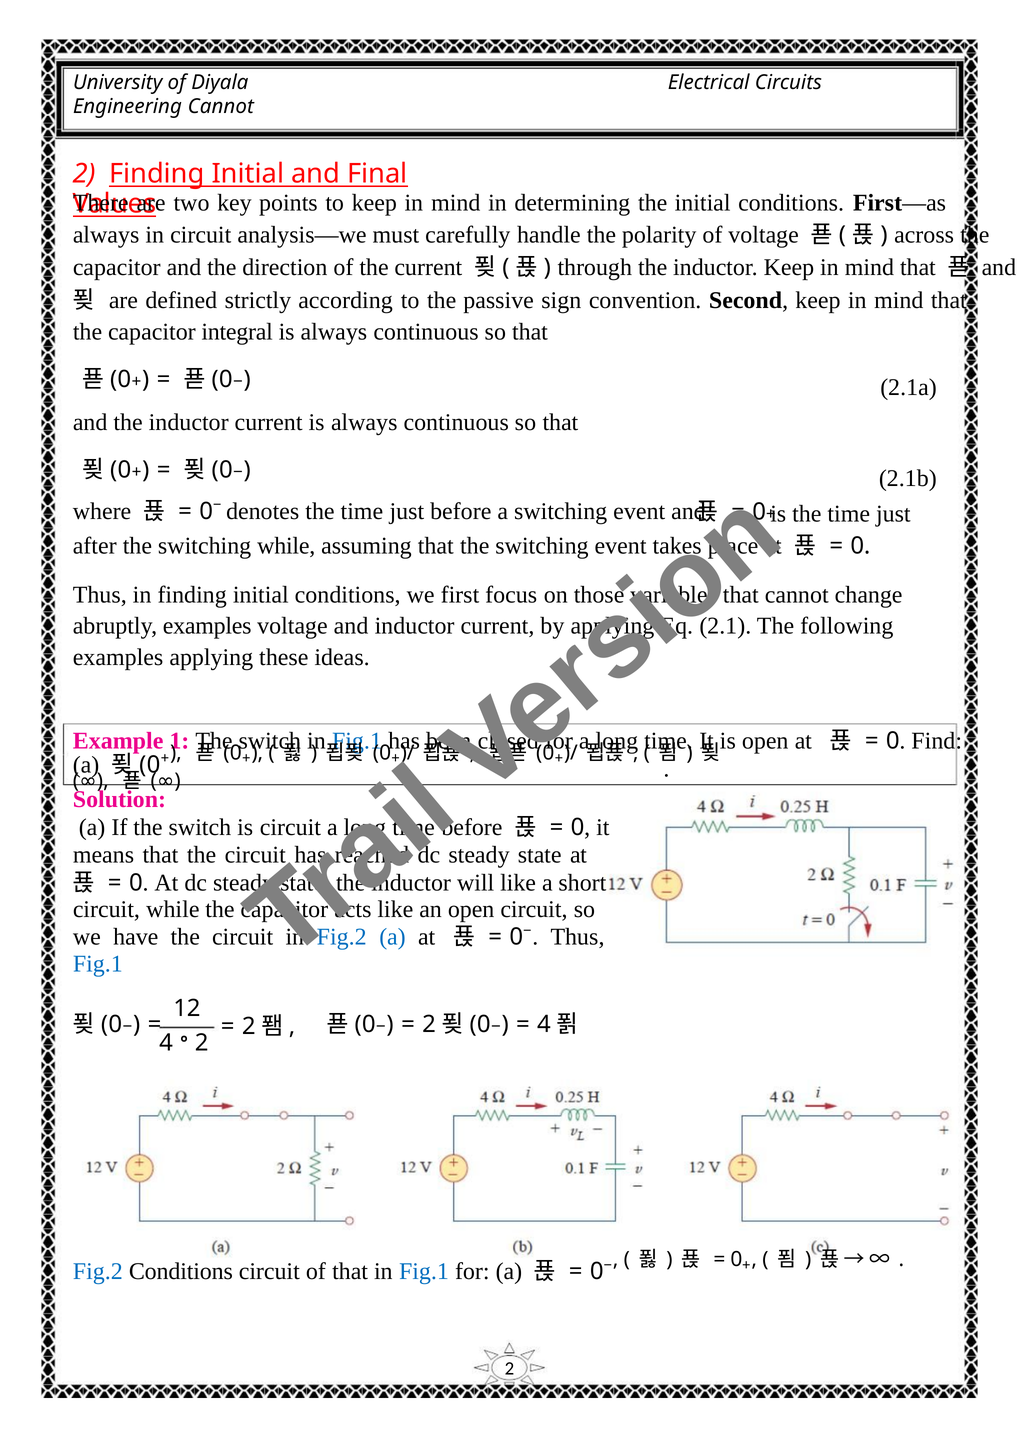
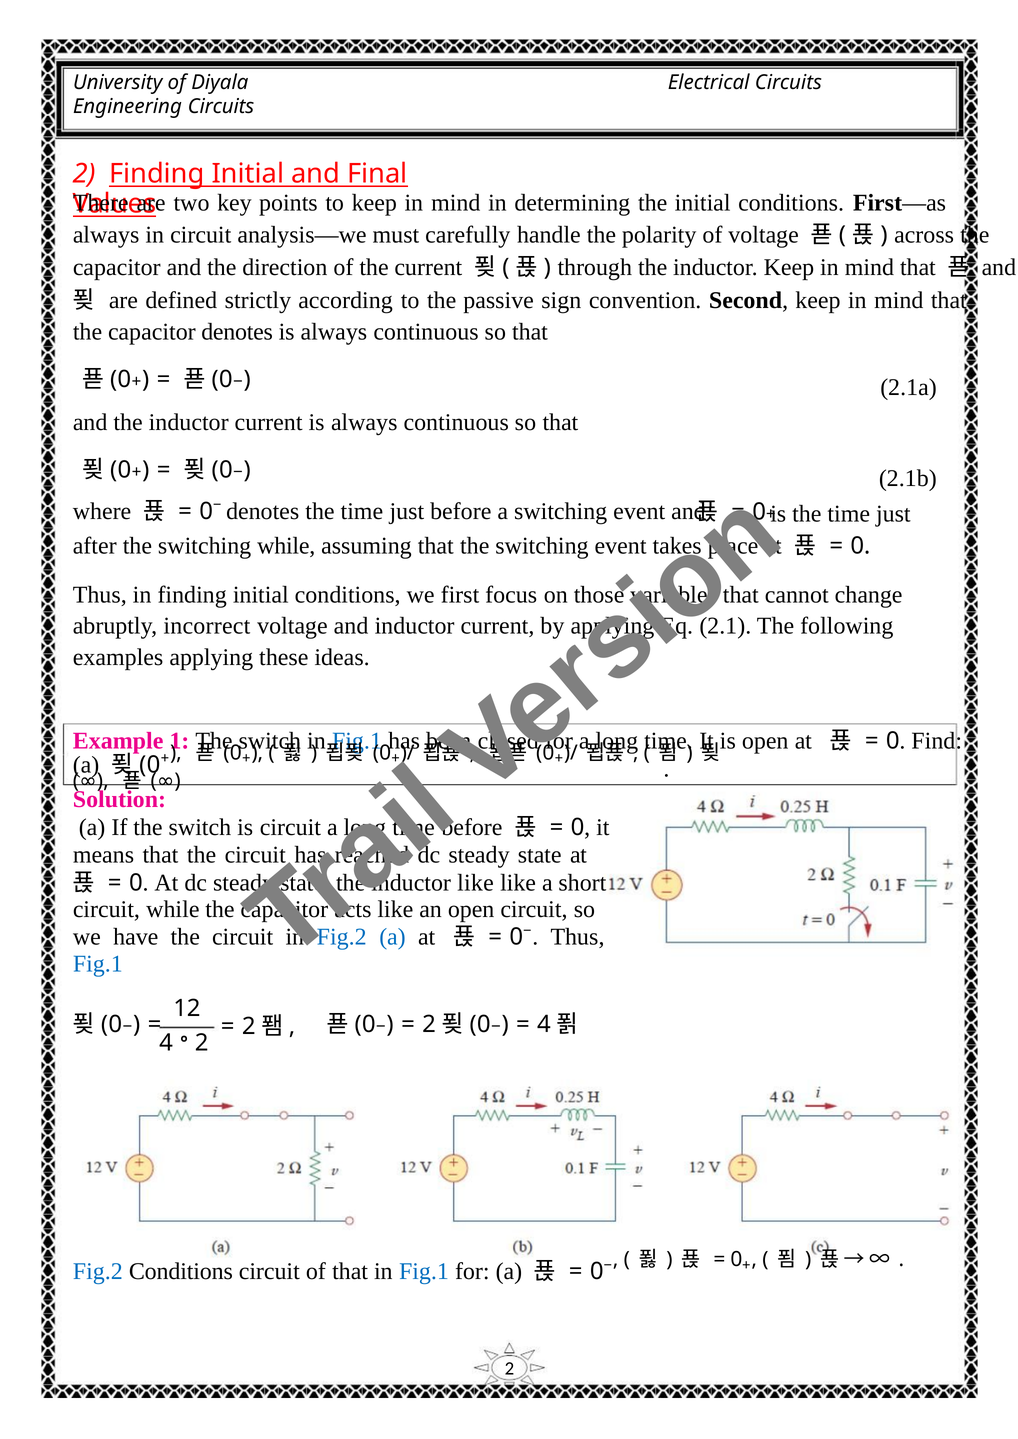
Engineering Cannot: Cannot -> Circuits
capacitor integral: integral -> denotes
abruptly examples: examples -> incorrect
will at (476, 883): will -> like
